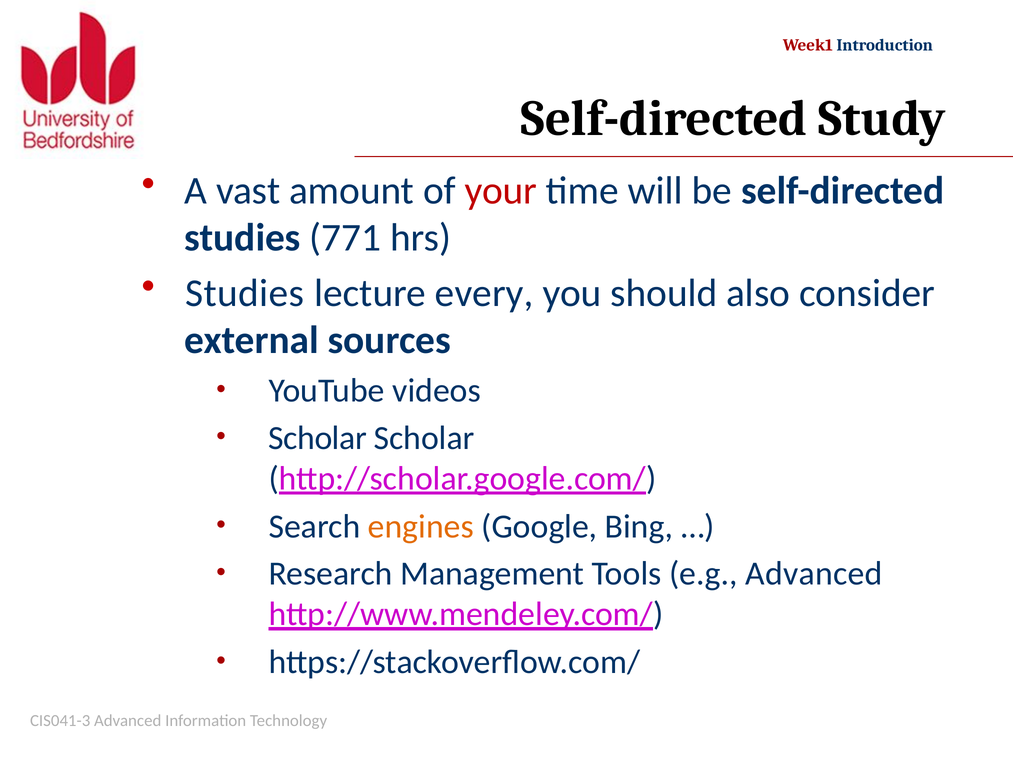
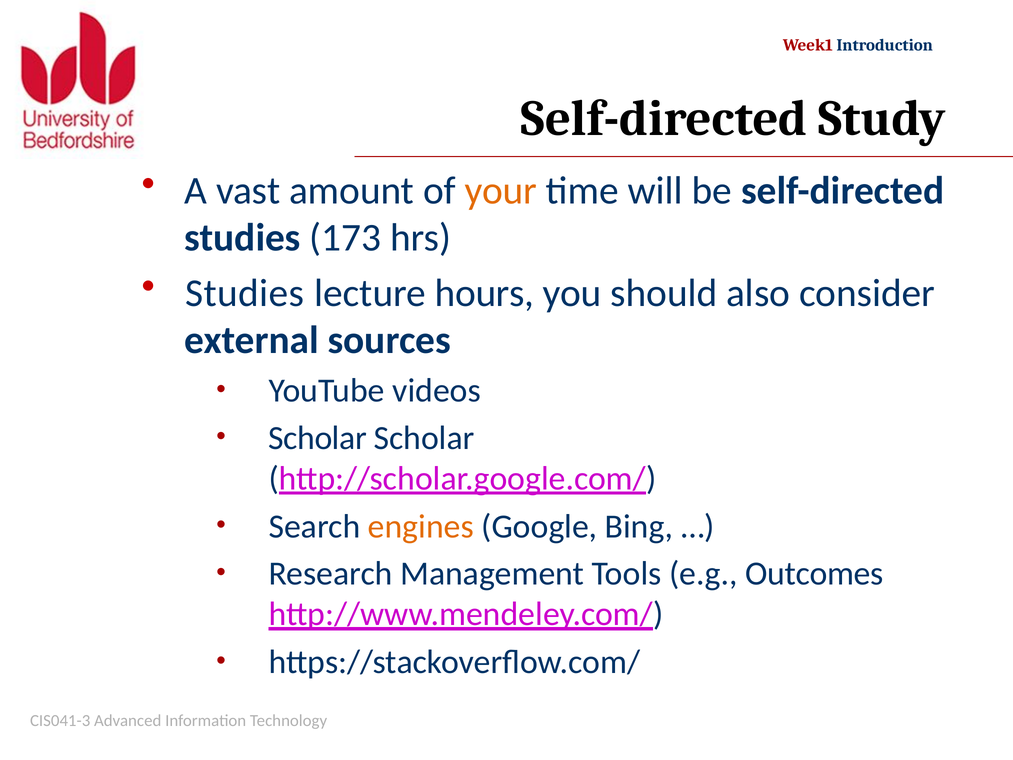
your colour: red -> orange
771: 771 -> 173
every: every -> hours
e.g Advanced: Advanced -> Outcomes
